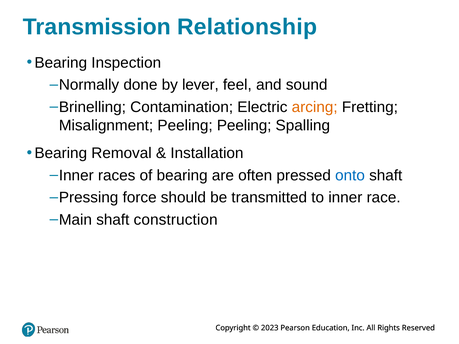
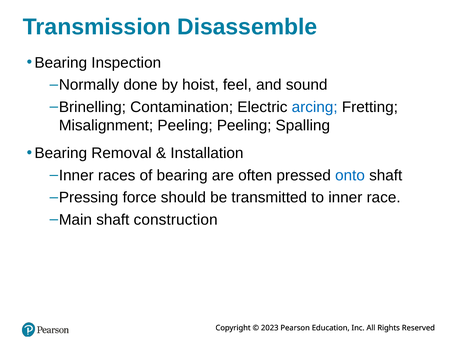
Relationship: Relationship -> Disassemble
lever: lever -> hoist
arcing colour: orange -> blue
